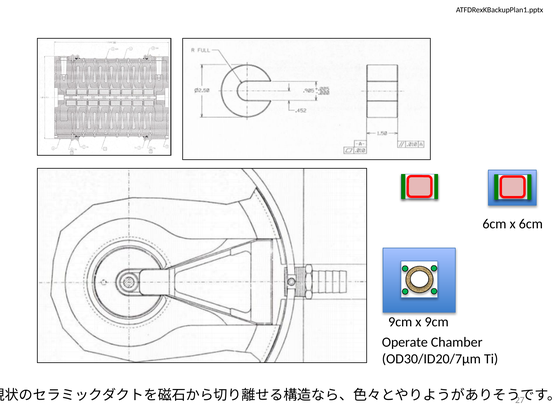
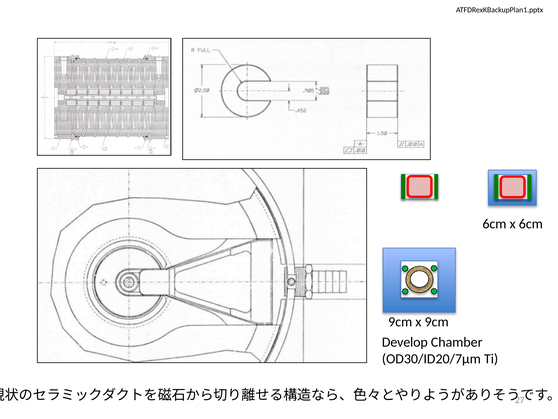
Operate: Operate -> Develop
